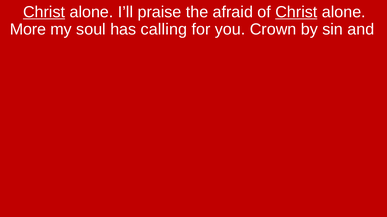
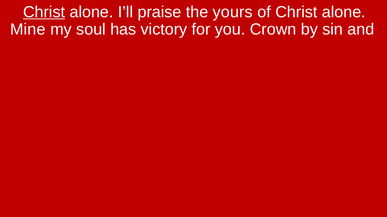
afraid: afraid -> yours
Christ at (296, 12) underline: present -> none
More: More -> Mine
calling: calling -> victory
